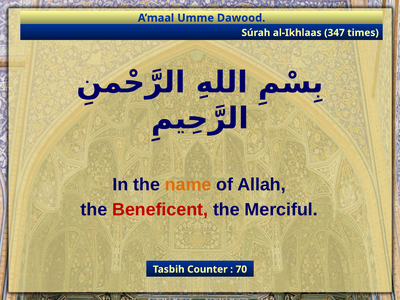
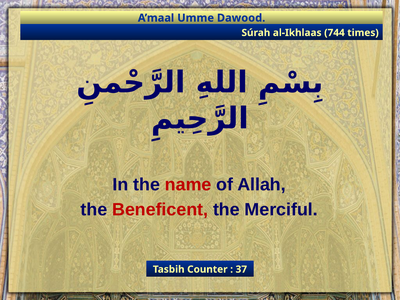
347: 347 -> 744
name colour: orange -> red
70: 70 -> 37
